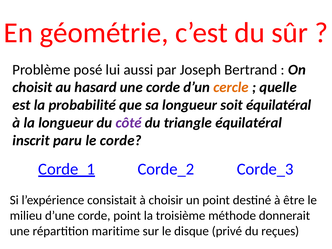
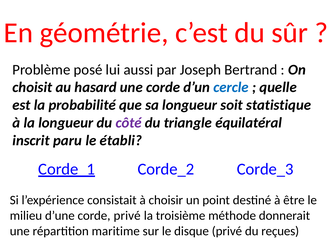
cercle colour: orange -> blue
soit équilatéral: équilatéral -> statistique
le corde: corde -> établi
corde point: point -> privé
